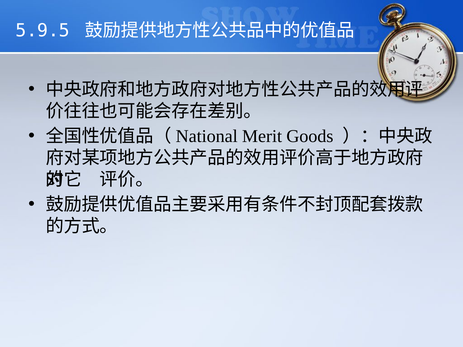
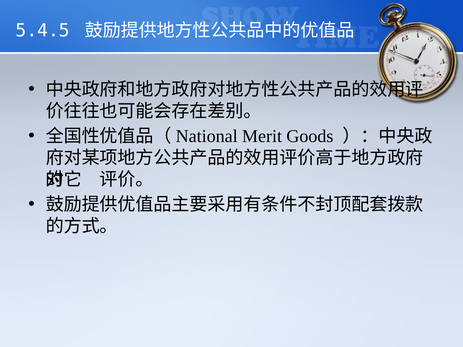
5.9.5: 5.9.5 -> 5.4.5
